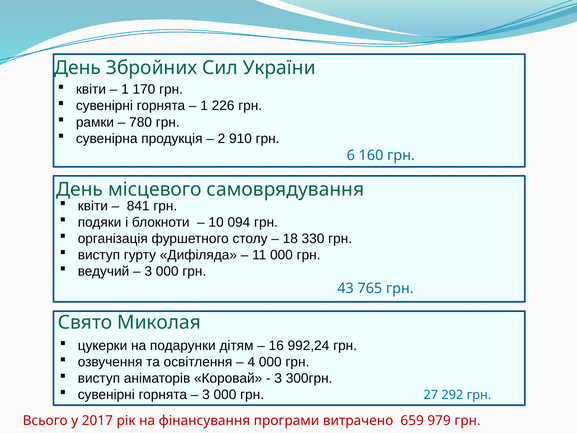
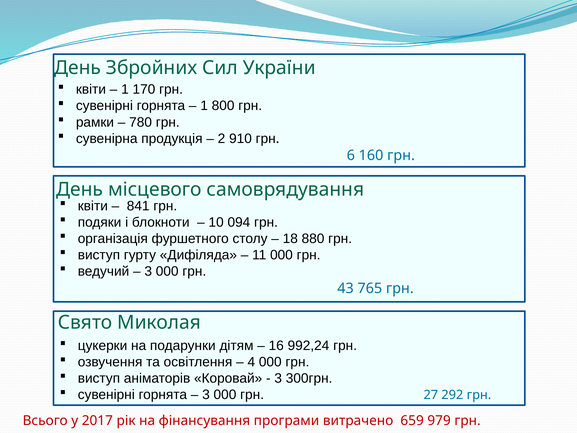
226: 226 -> 800
330: 330 -> 880
